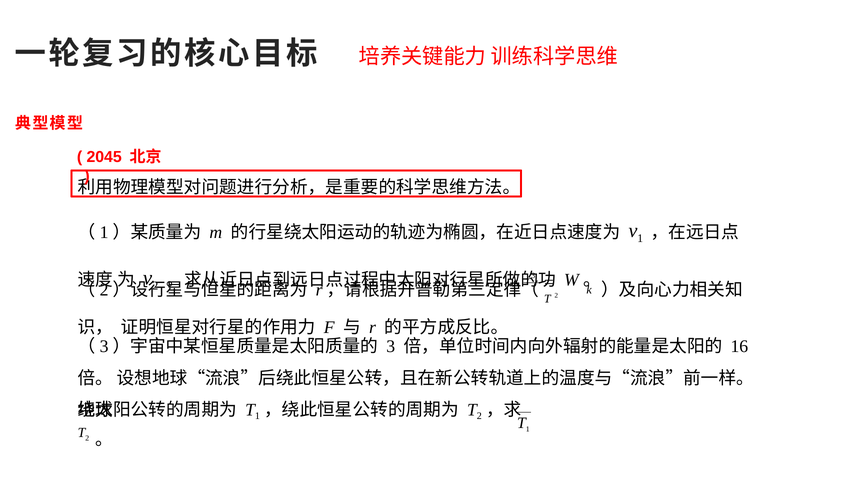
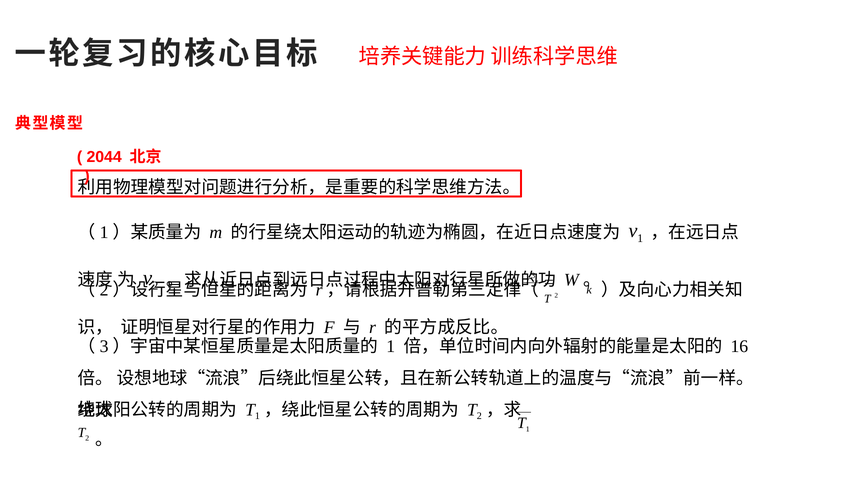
2045: 2045 -> 2044
3 at (391, 346): 3 -> 1
